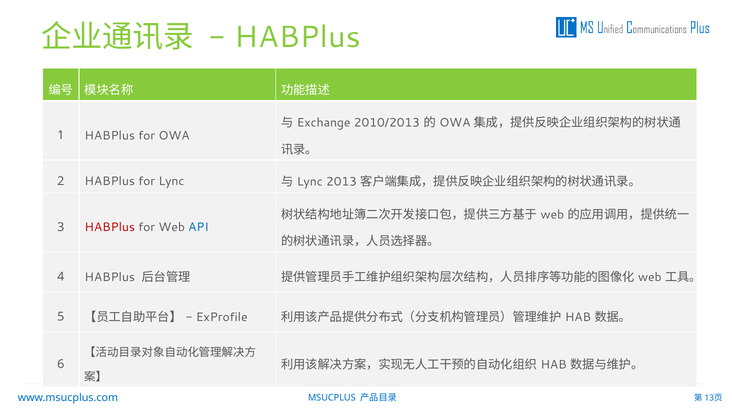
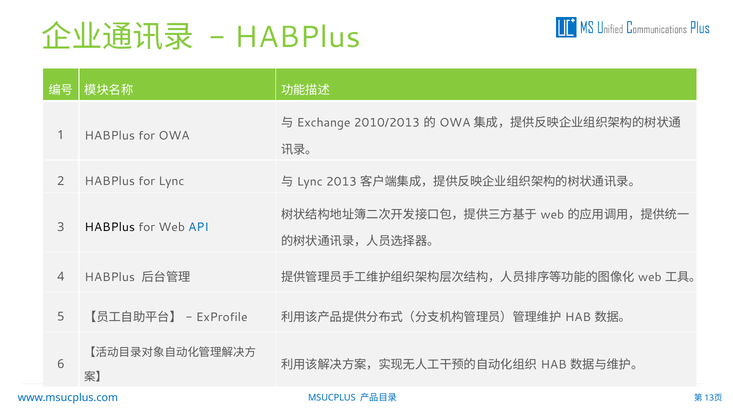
HABPlus at (110, 227) colour: red -> black
